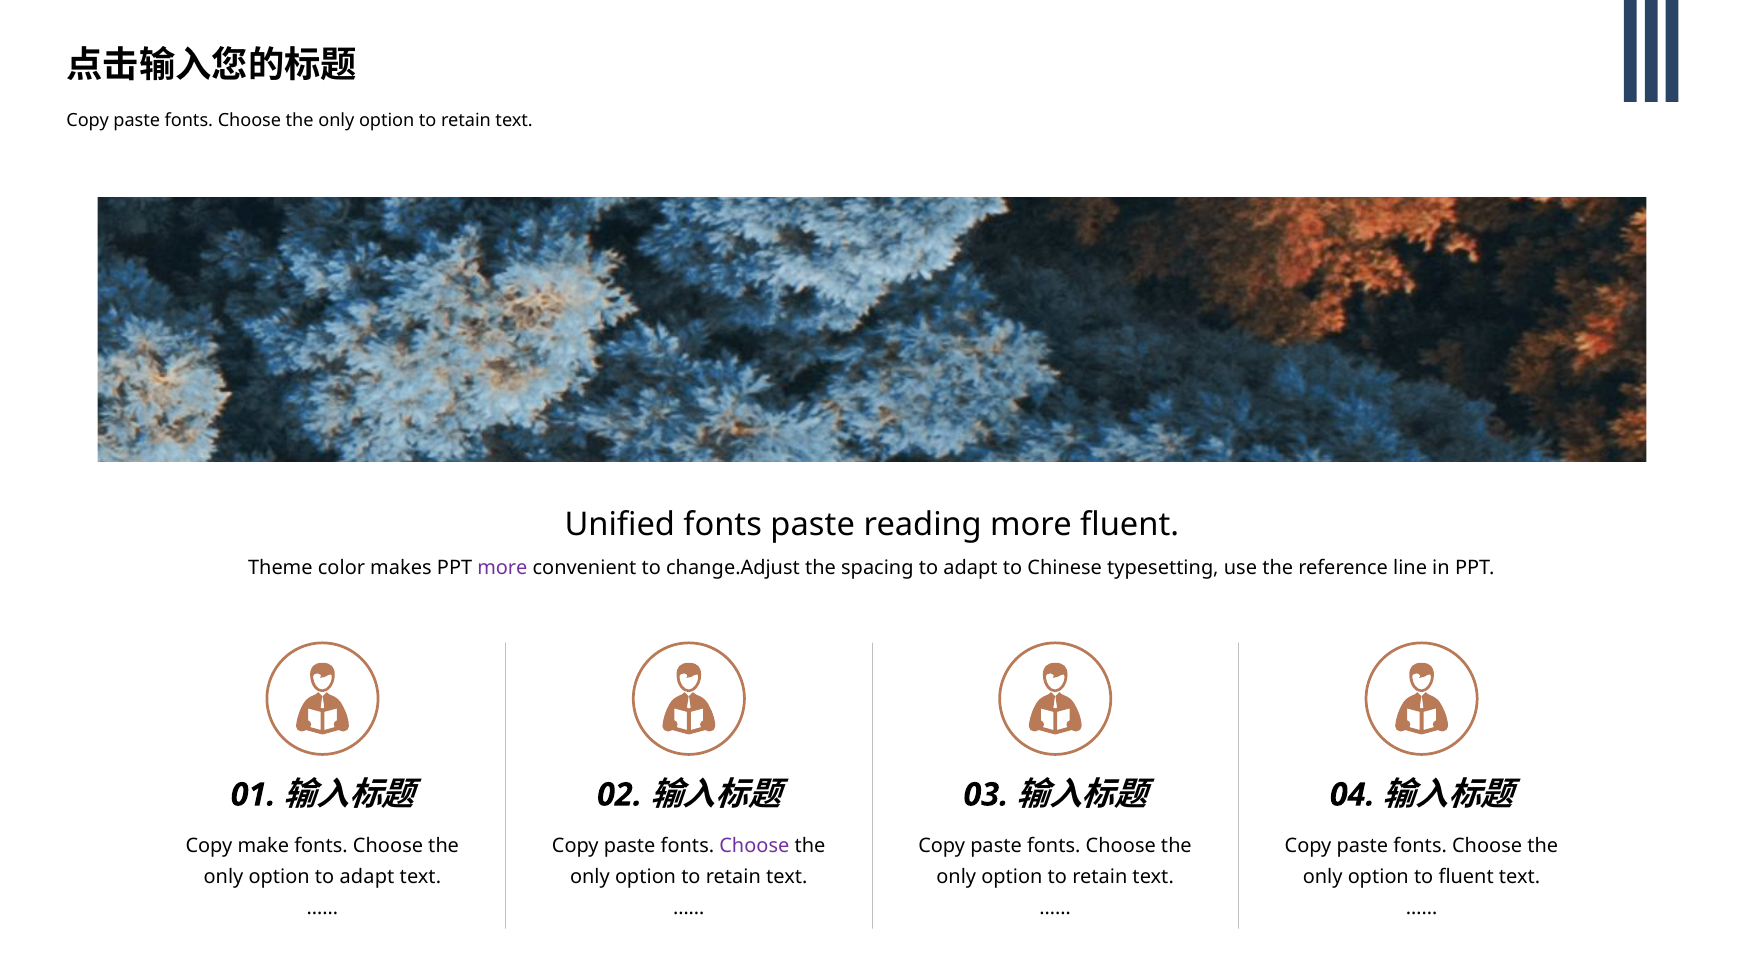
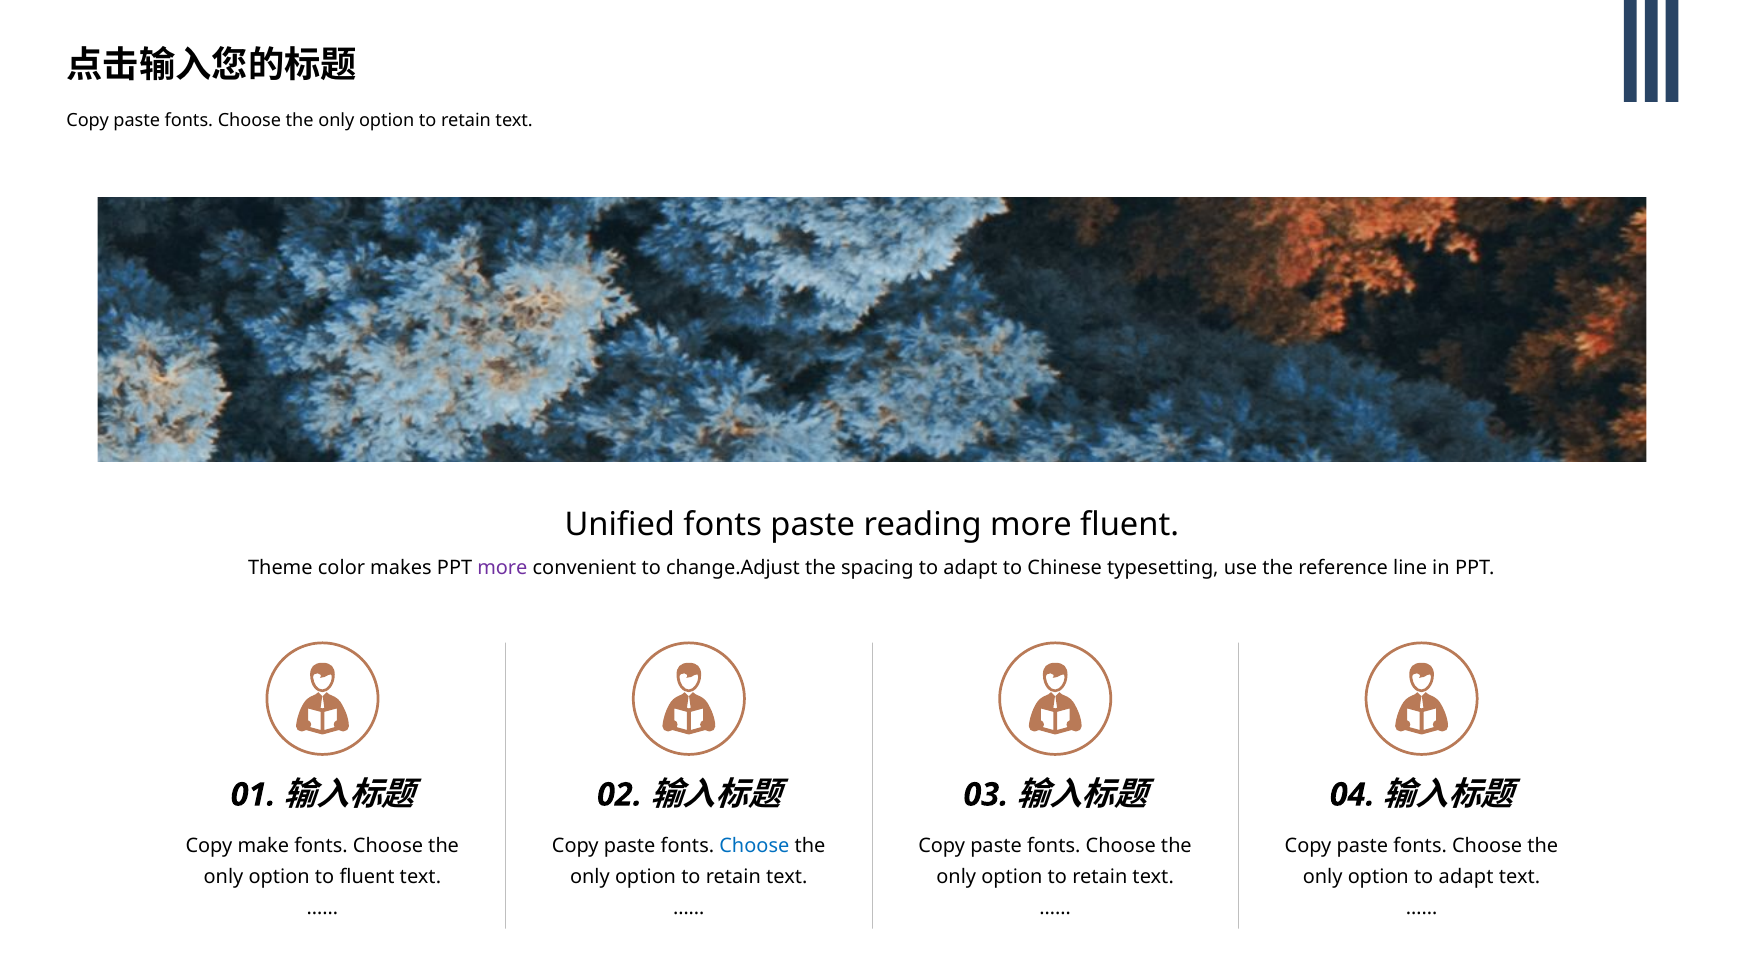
Choose at (754, 846) colour: purple -> blue
option to adapt: adapt -> fluent
option to fluent: fluent -> adapt
